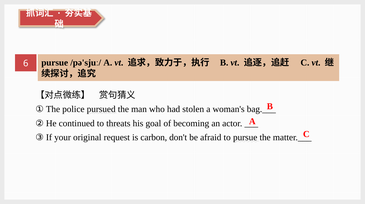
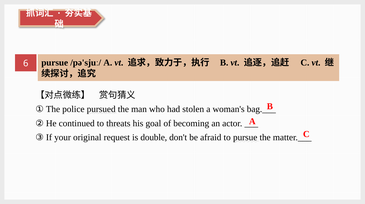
carbon: carbon -> double
